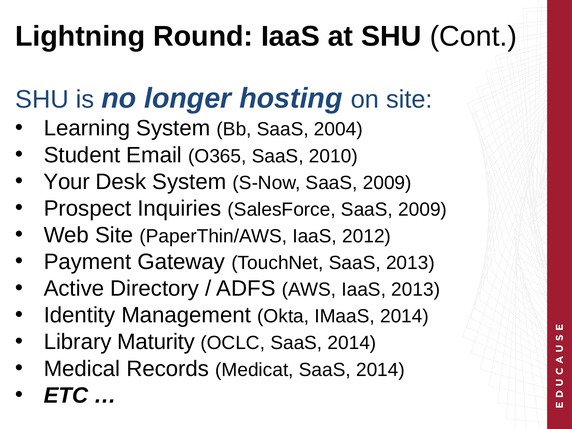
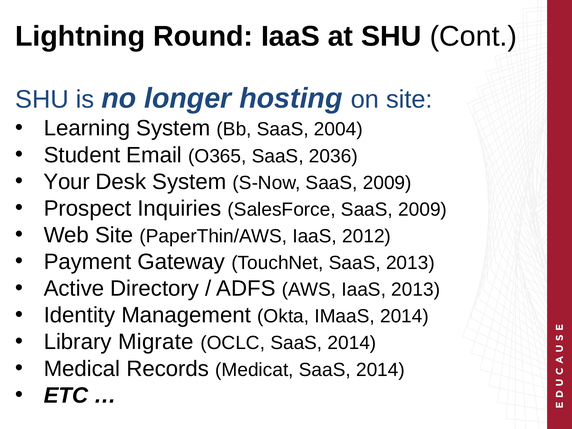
2010: 2010 -> 2036
Maturity: Maturity -> Migrate
